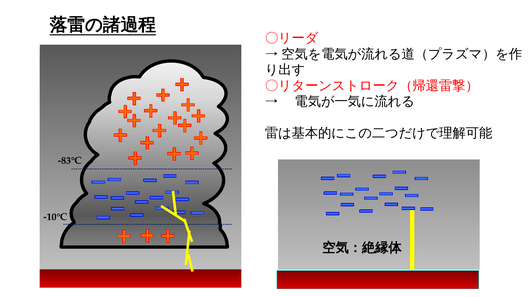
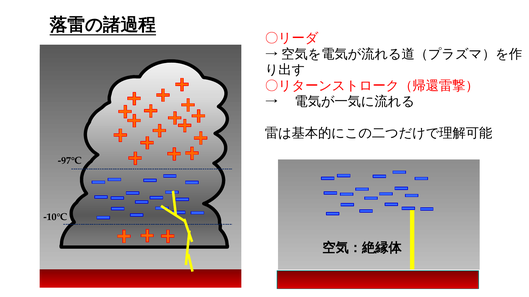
-83℃: -83℃ -> -97℃
